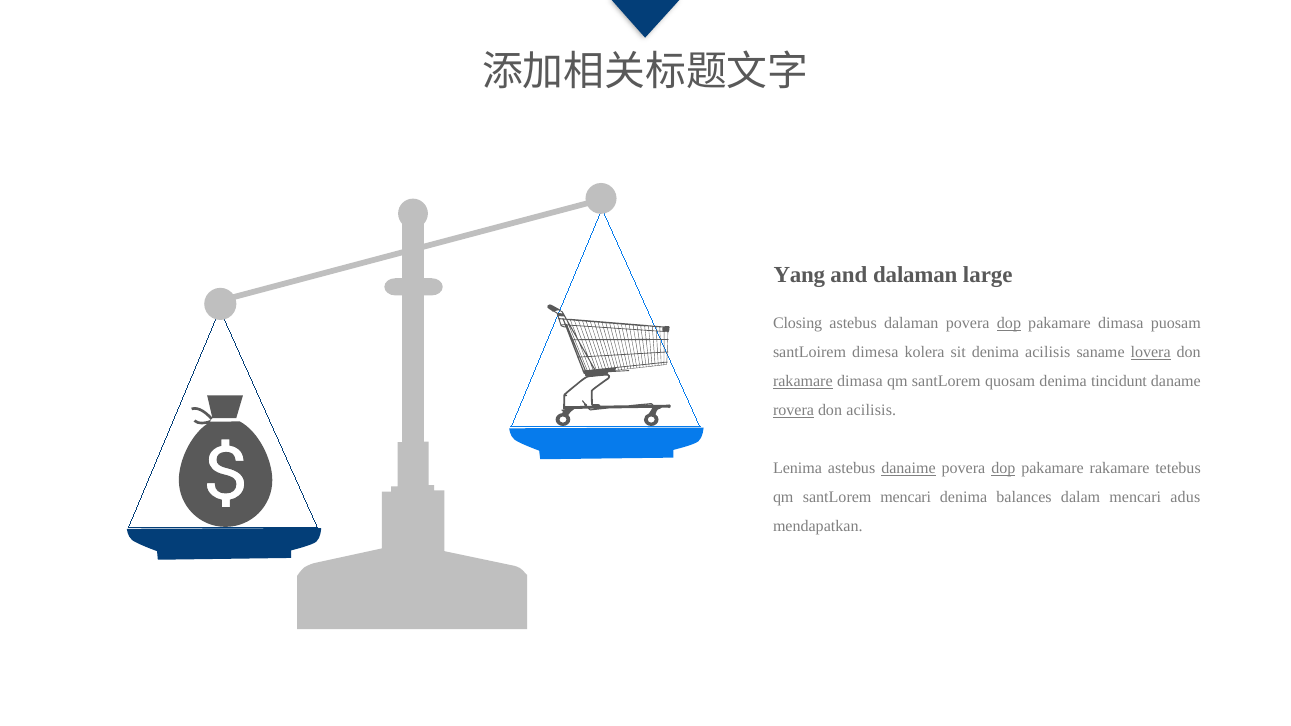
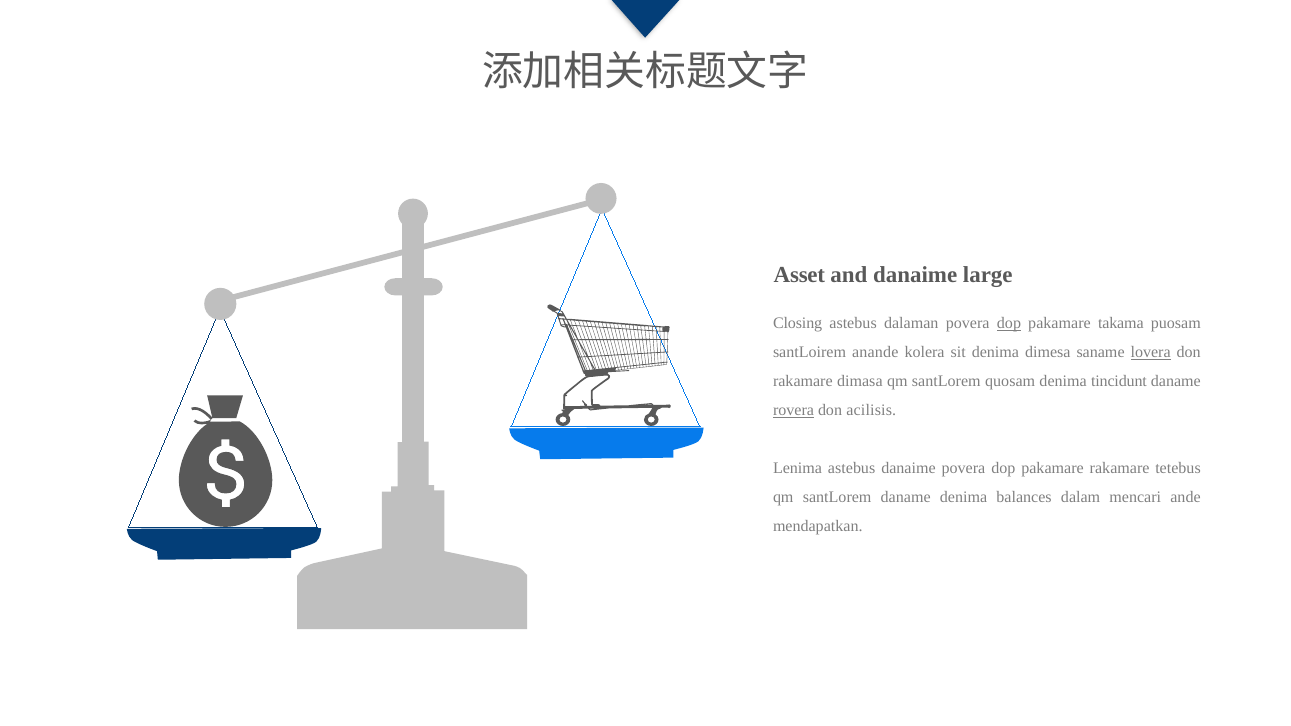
Yang: Yang -> Asset
and dalaman: dalaman -> danaime
pakamare dimasa: dimasa -> takama
dimesa: dimesa -> anande
denima acilisis: acilisis -> dimesa
rakamare at (803, 382) underline: present -> none
danaime at (908, 469) underline: present -> none
dop at (1003, 469) underline: present -> none
santLorem mencari: mencari -> daname
adus: adus -> ande
